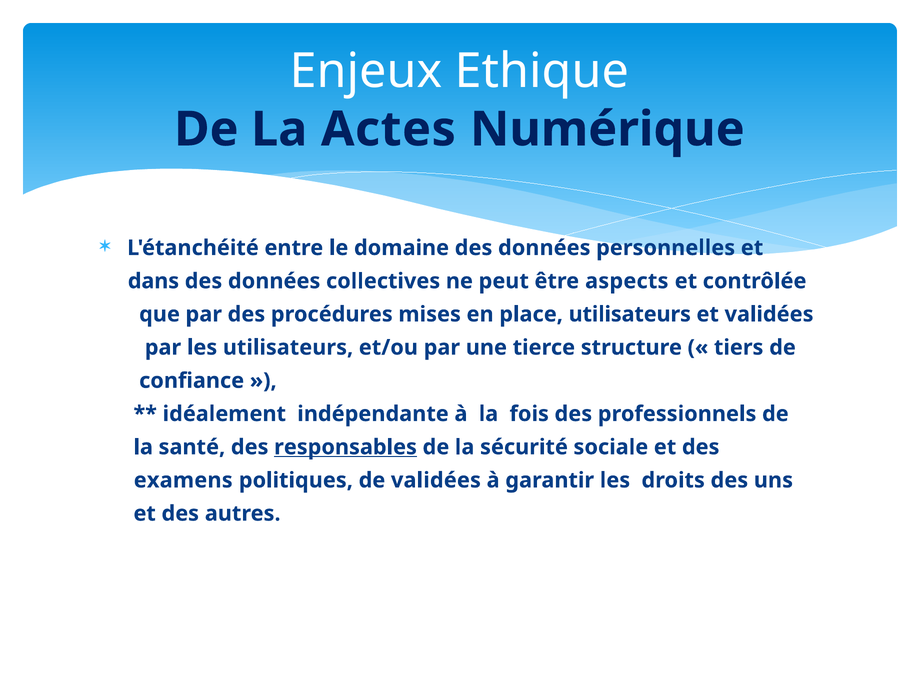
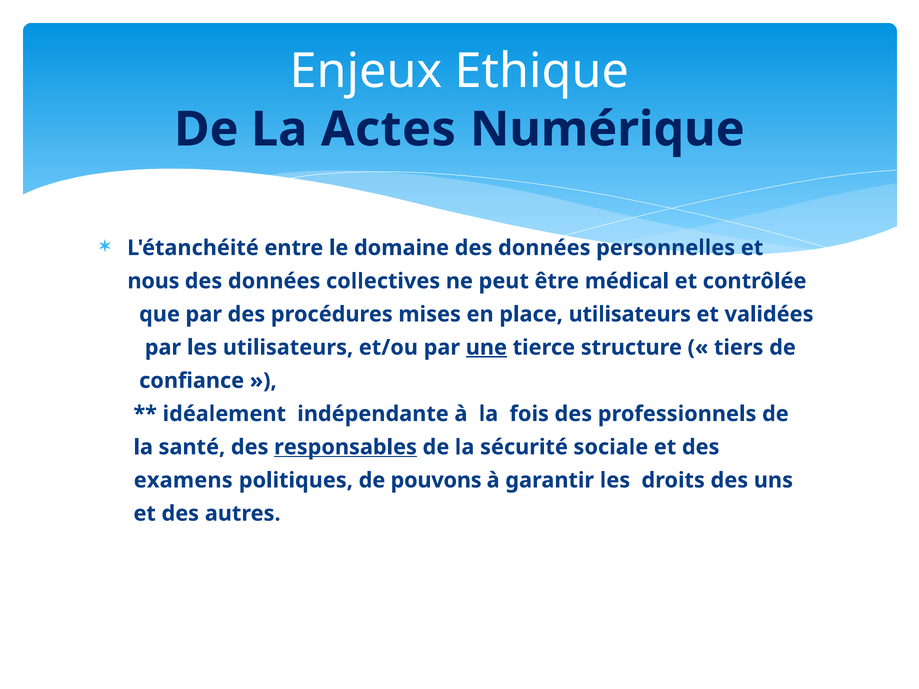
dans: dans -> nous
aspects: aspects -> médical
une underline: none -> present
de validées: validées -> pouvons
